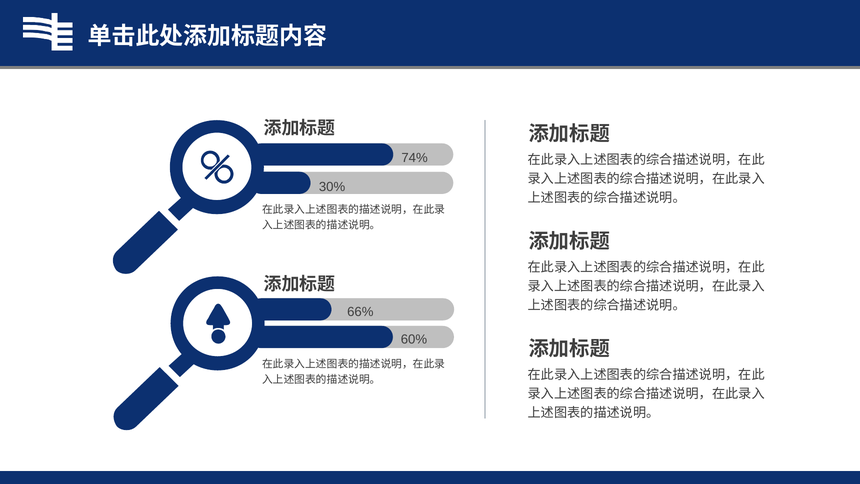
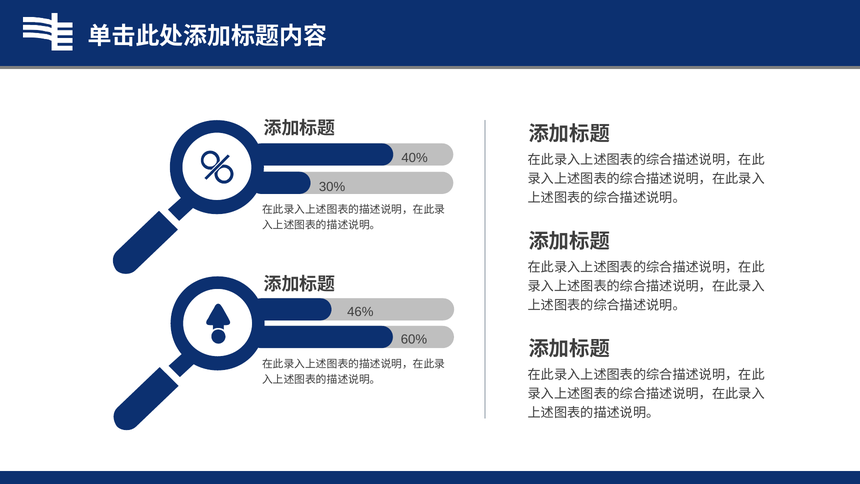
74%: 74% -> 40%
66%: 66% -> 46%
